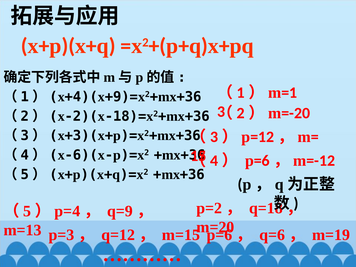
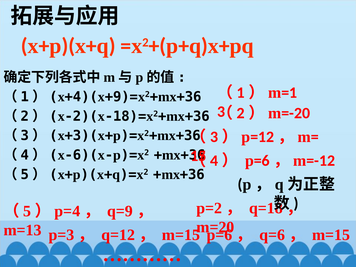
m=19 at (331, 235): m=19 -> m=15
